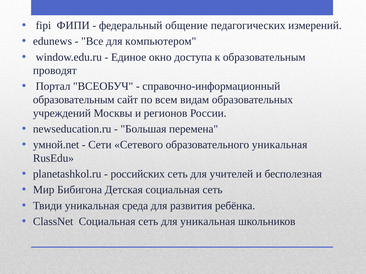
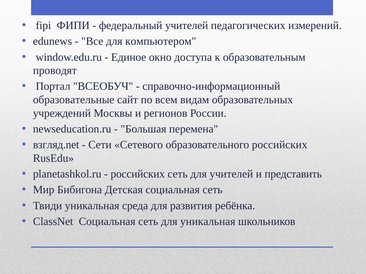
федеральный общение: общение -> учителей
образовательным at (74, 100): образовательным -> образовательные
умной.net: умной.net -> взгляд.net
образовательного уникальная: уникальная -> российских
бесполезная: бесполезная -> представить
